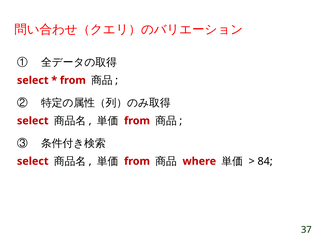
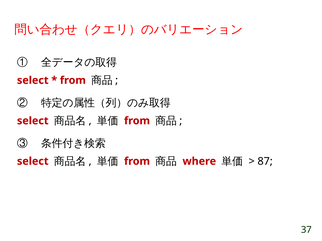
84: 84 -> 87
